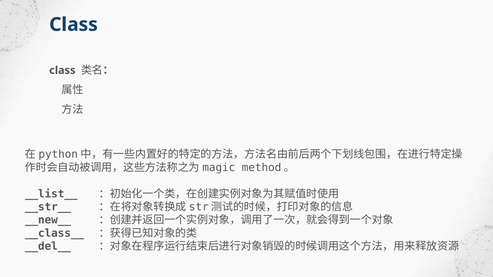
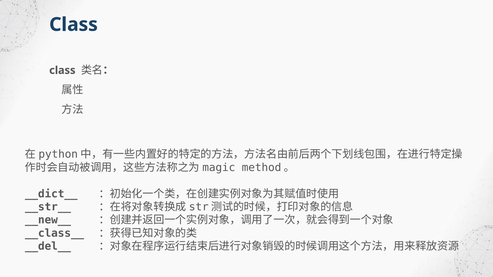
__list__: __list__ -> __dict__
